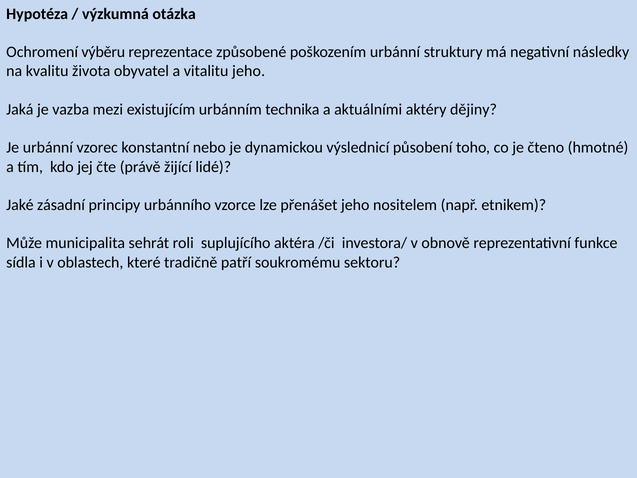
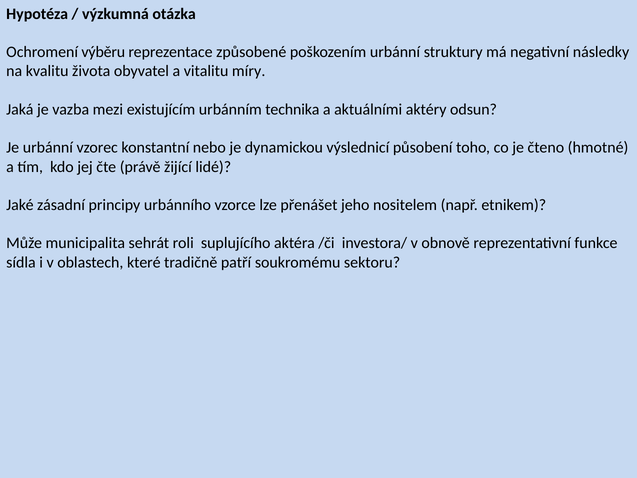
vitalitu jeho: jeho -> míry
dějiny: dějiny -> odsun
